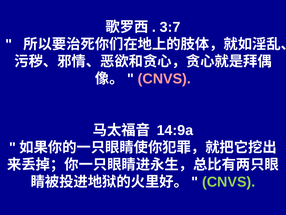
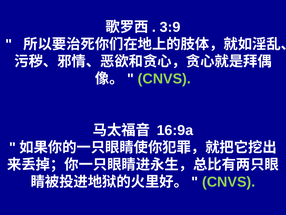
3:7: 3:7 -> 3:9
CNVS at (164, 79) colour: pink -> light green
14:9a: 14:9a -> 16:9a
